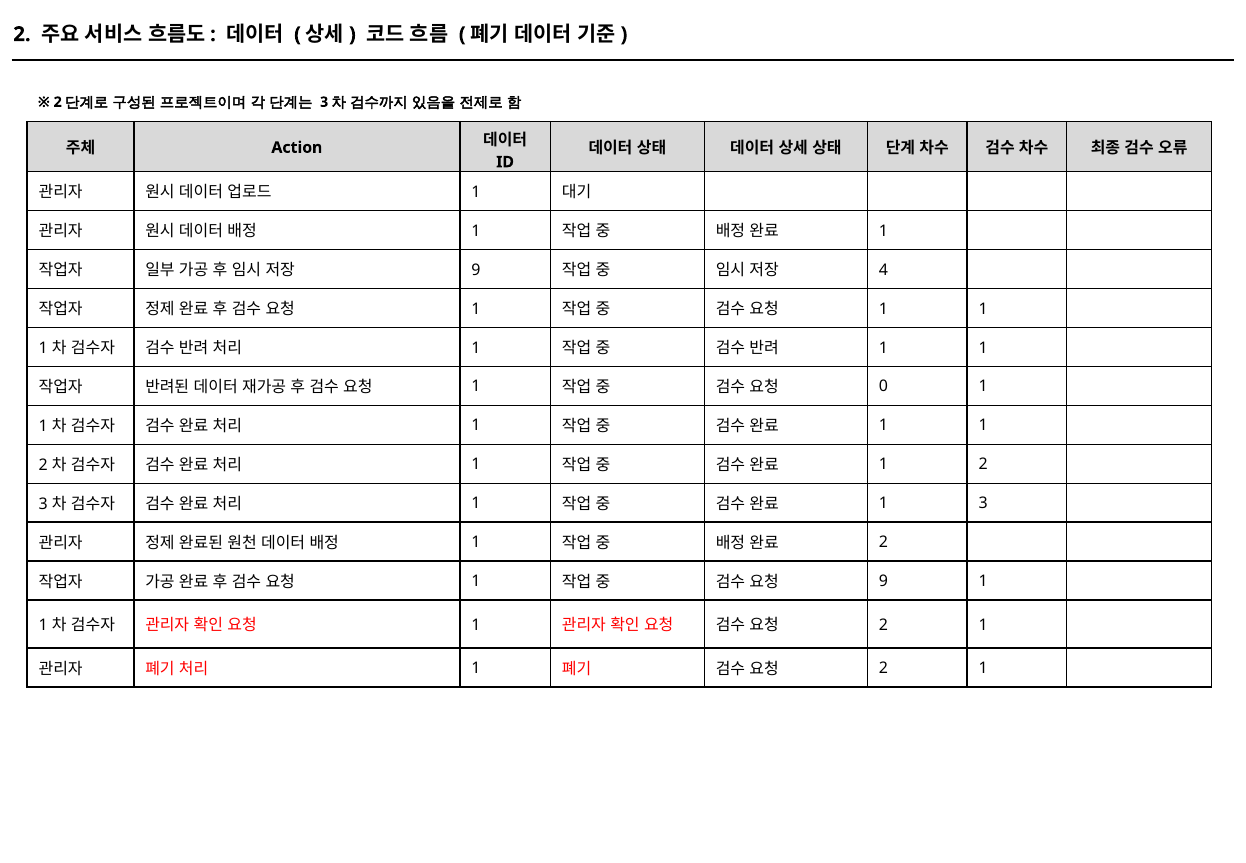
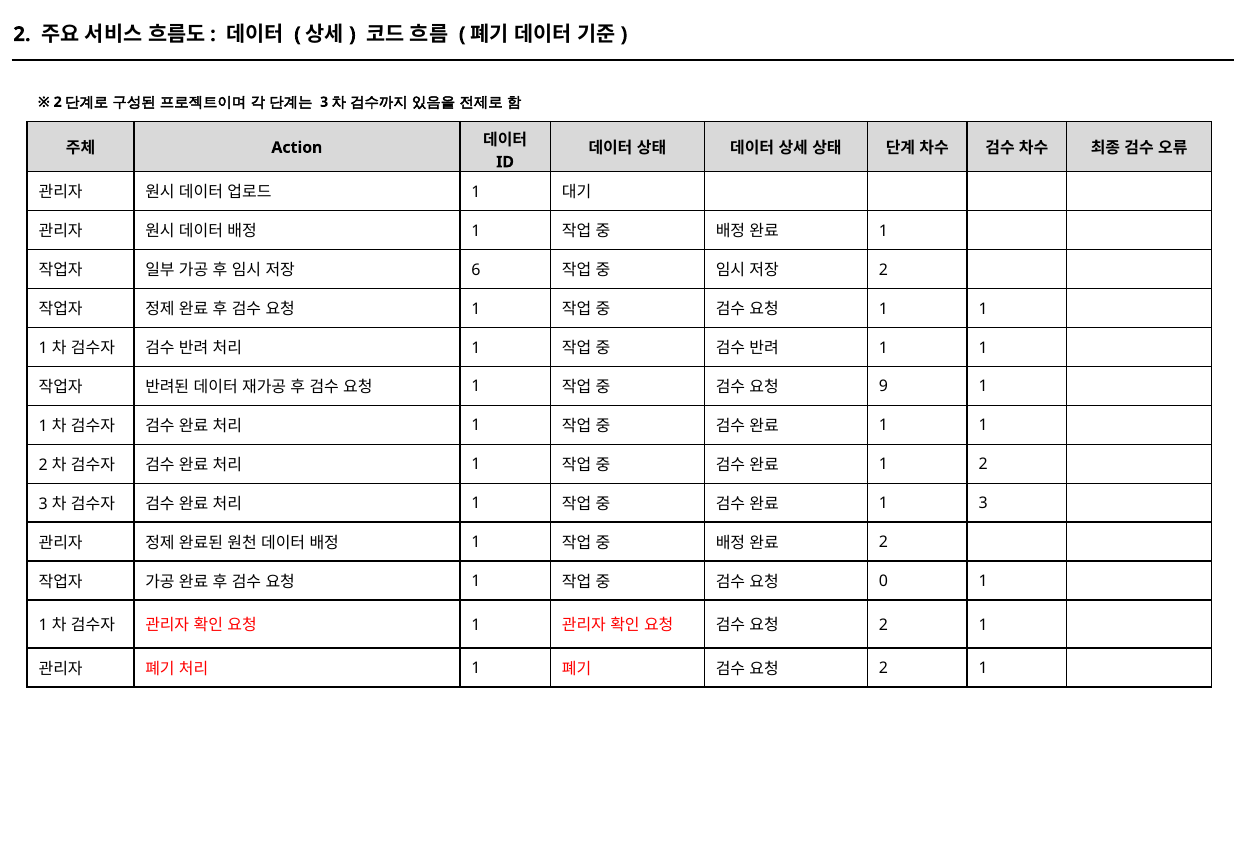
9 at (476, 270): 9 -> 6
4 at (883, 270): 4 -> 2
0: 0 -> 9
9 at (883, 581): 9 -> 0
